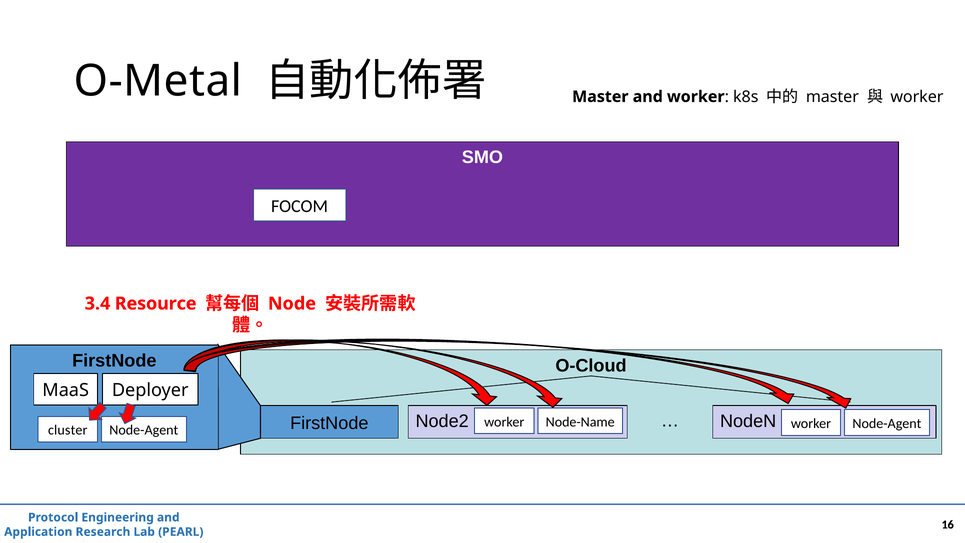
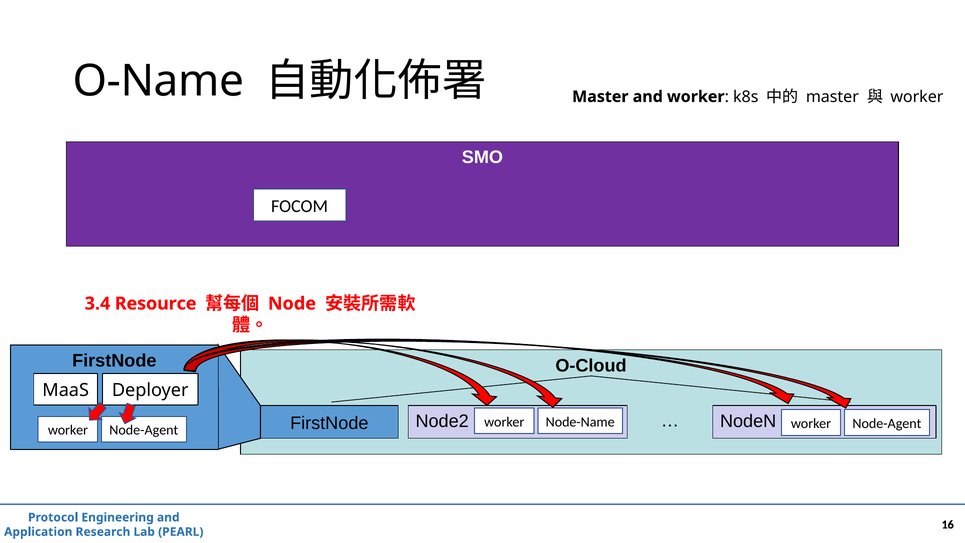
O-Metal: O-Metal -> O-Name
cluster at (68, 430): cluster -> worker
